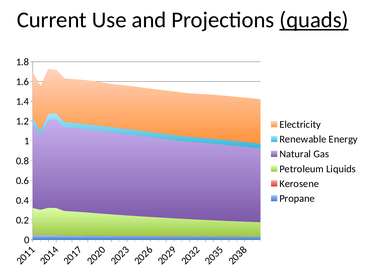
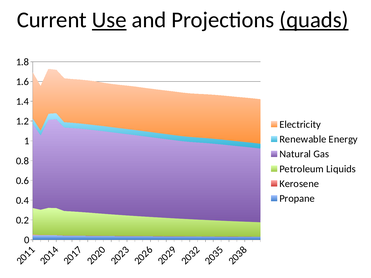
Use underline: none -> present
